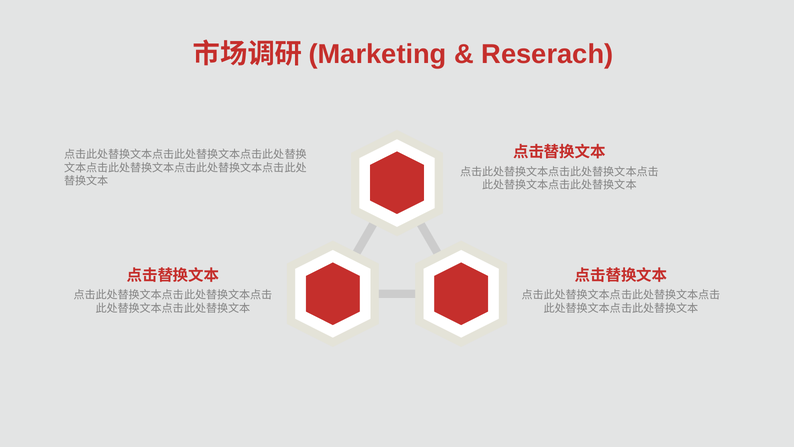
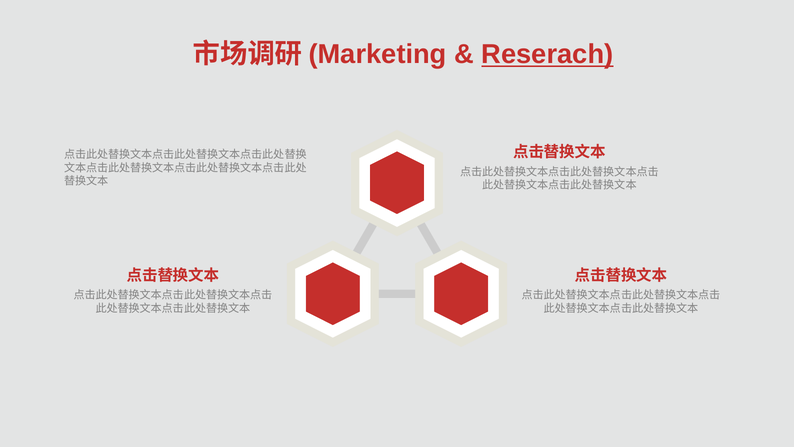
Reserach underline: none -> present
